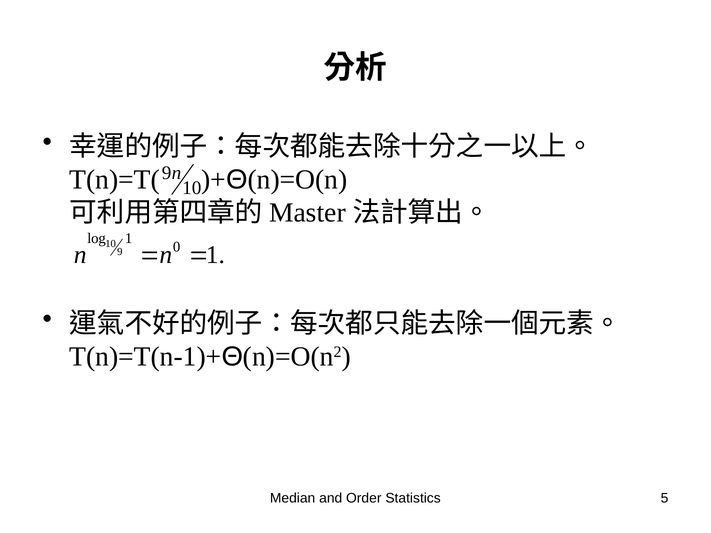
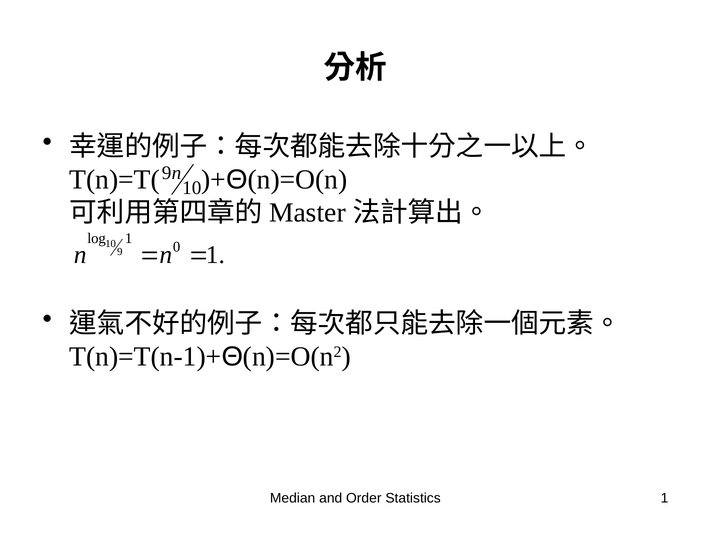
Statistics 5: 5 -> 1
